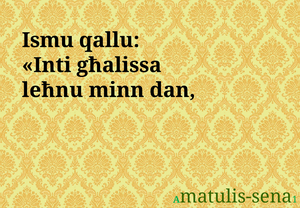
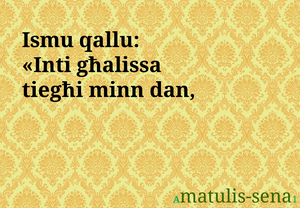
leħnu: leħnu -> tiegħi
